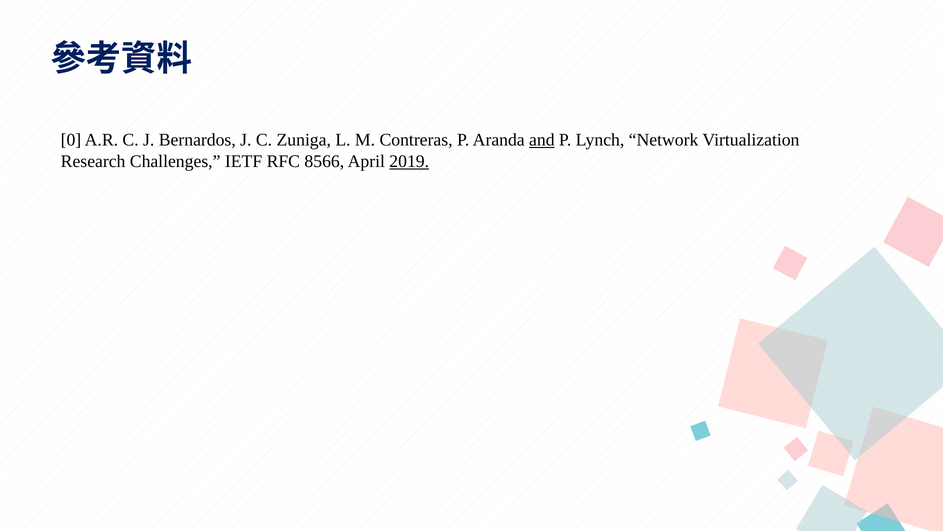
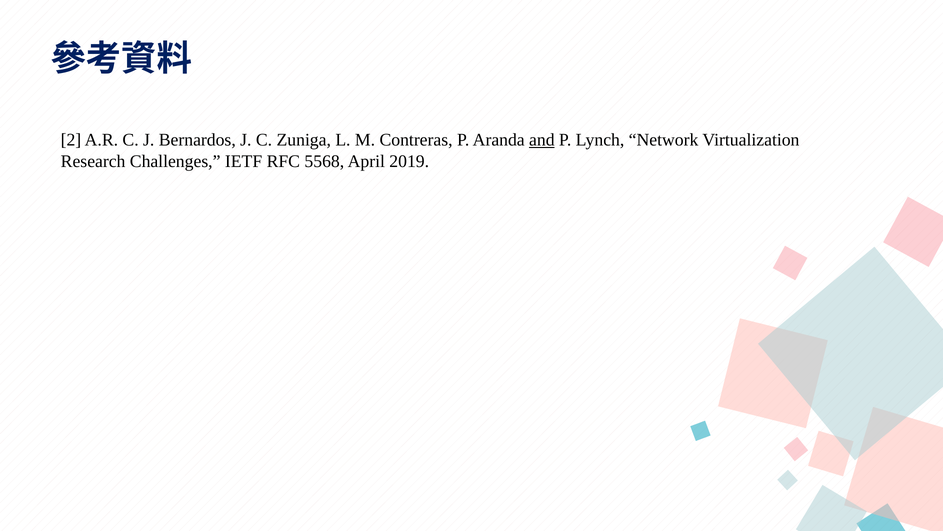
0: 0 -> 2
8566: 8566 -> 5568
2019 underline: present -> none
